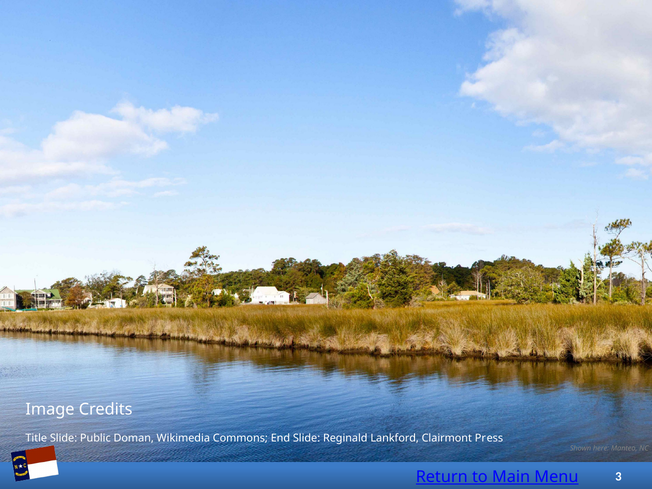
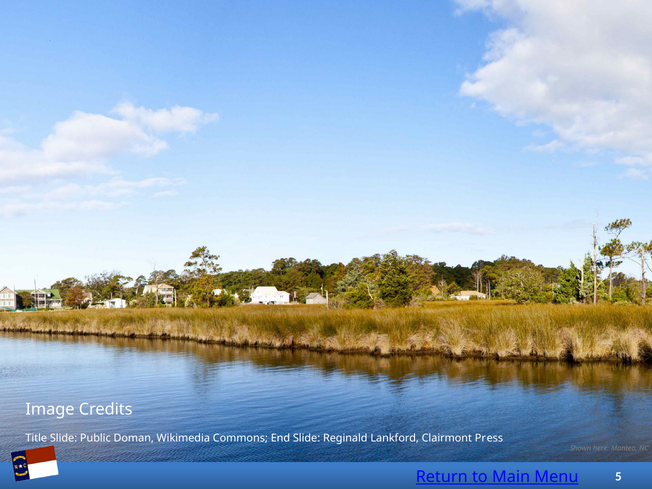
3: 3 -> 5
